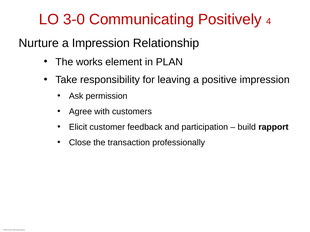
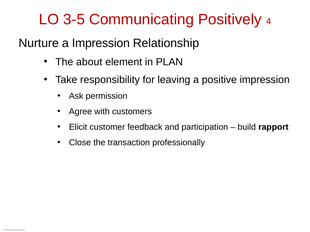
3-0: 3-0 -> 3-5
works: works -> about
